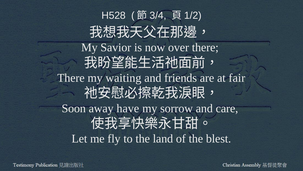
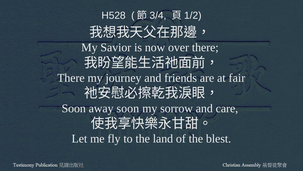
waiting: waiting -> journey
away have: have -> soon
